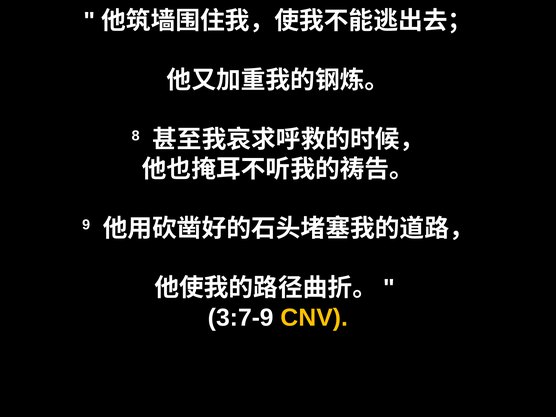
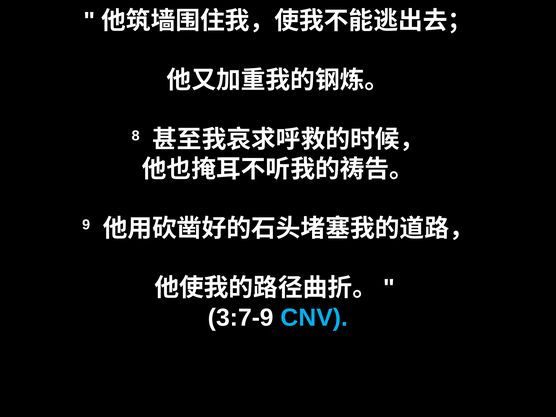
CNV colour: yellow -> light blue
